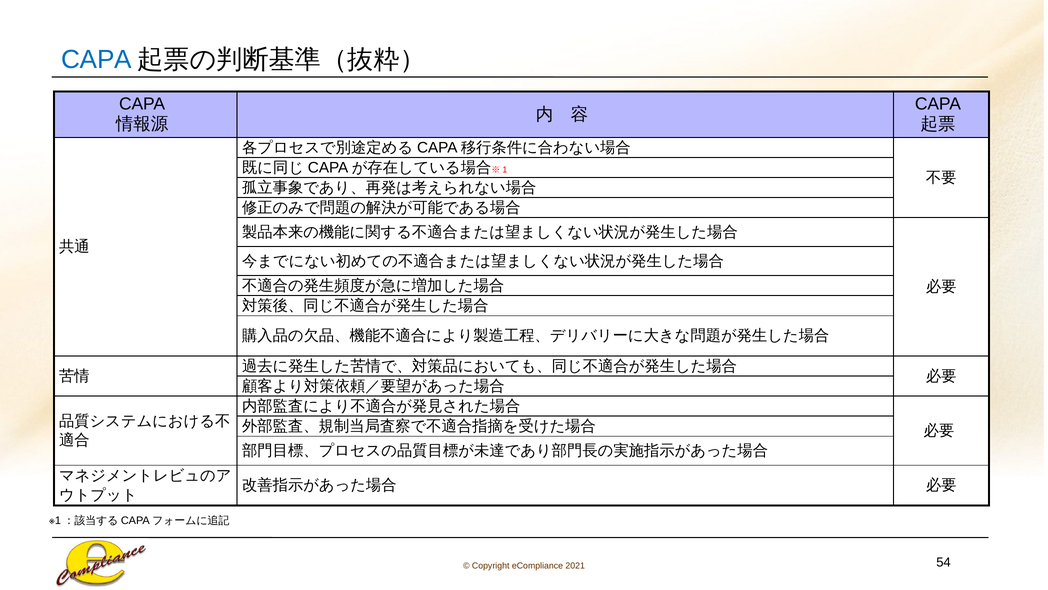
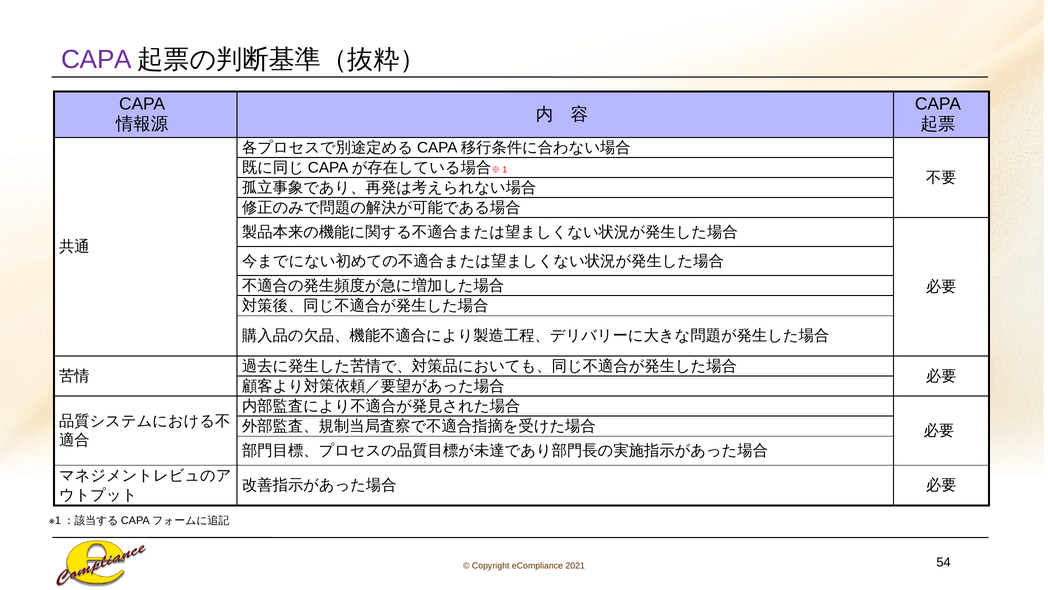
CAPA at (96, 59) colour: blue -> purple
